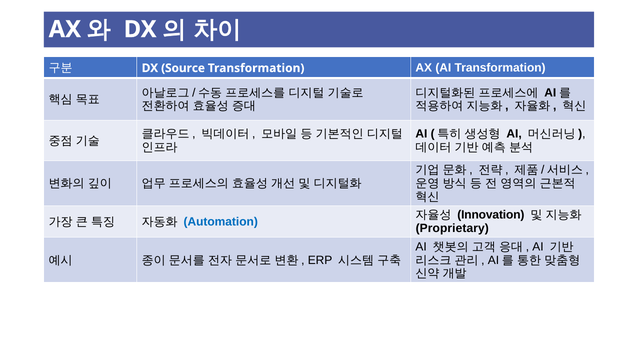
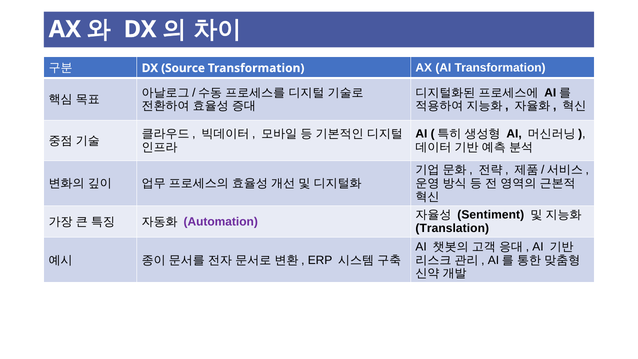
Automation colour: blue -> purple
Innovation: Innovation -> Sentiment
Proprietary: Proprietary -> Translation
